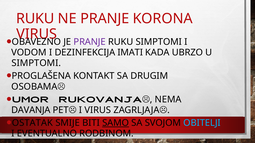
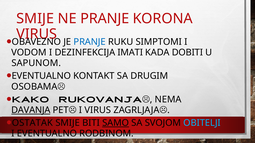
RUKU at (35, 19): RUKU -> SMIJE
PRANJE at (90, 42) colour: purple -> blue
UBRZO: UBRZO -> DOBITI
SIMPTOMI at (36, 63): SIMPTOMI -> SAPUNOM
PROGLAŠENA at (41, 76): PROGLAŠENA -> EVENTUALNO
UMOR: UMOR -> KAKO
DAVANJA underline: none -> present
